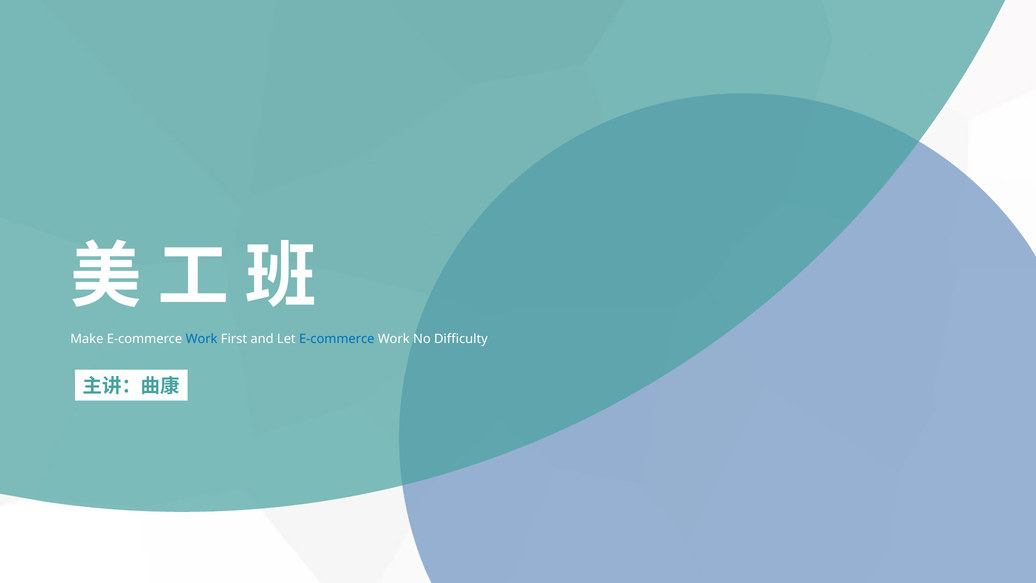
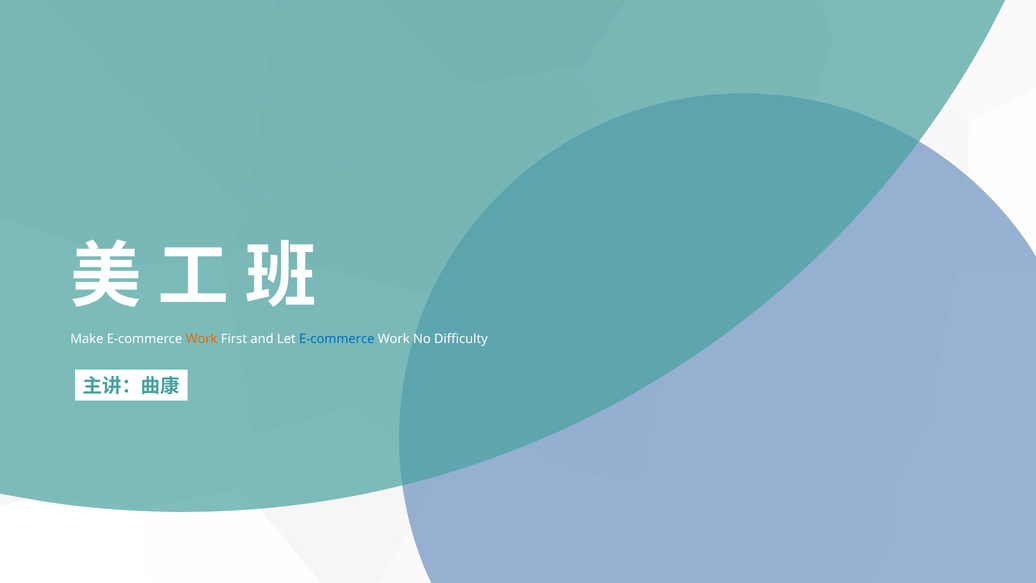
Work at (202, 339) colour: blue -> orange
